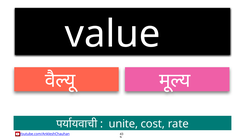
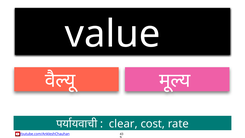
unite: unite -> clear
